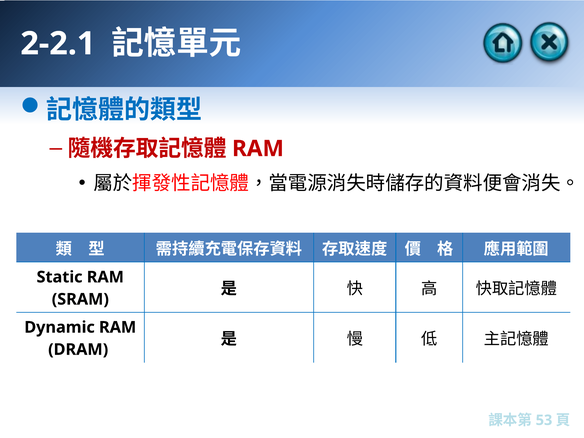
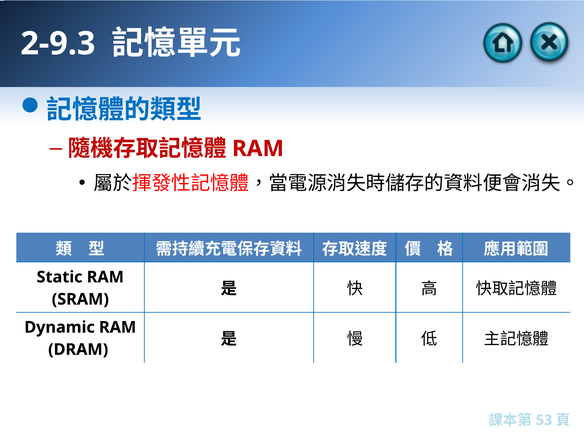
2-2.1: 2-2.1 -> 2-9.3
